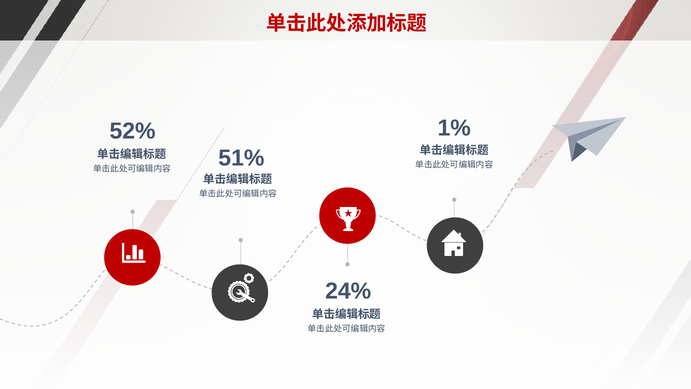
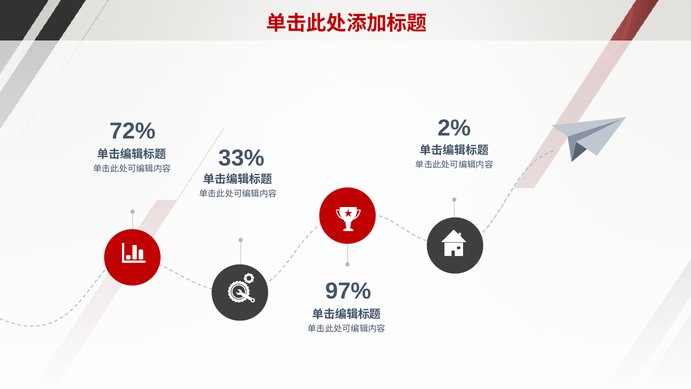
1%: 1% -> 2%
52%: 52% -> 72%
51%: 51% -> 33%
24%: 24% -> 97%
